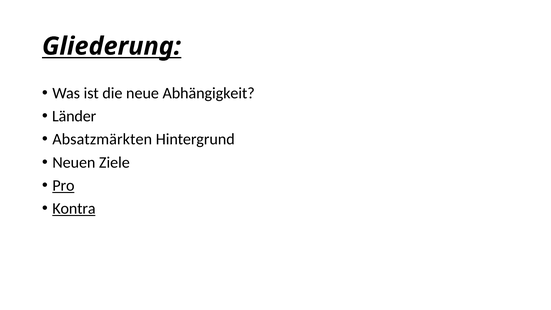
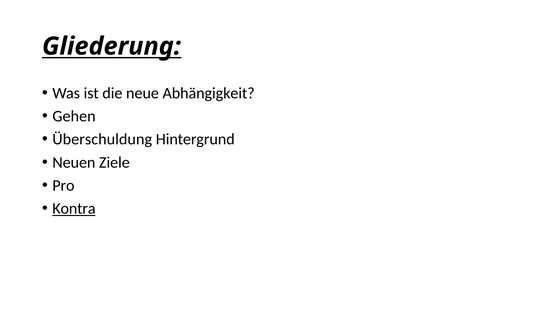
Länder: Länder -> Gehen
Absatzmärkten: Absatzmärkten -> Überschuldung
Pro underline: present -> none
